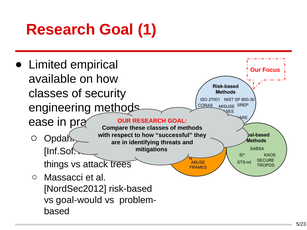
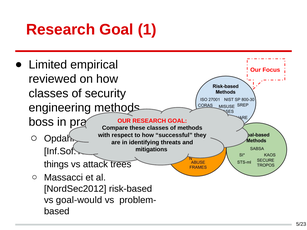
available: available -> reviewed
ease: ease -> boss
